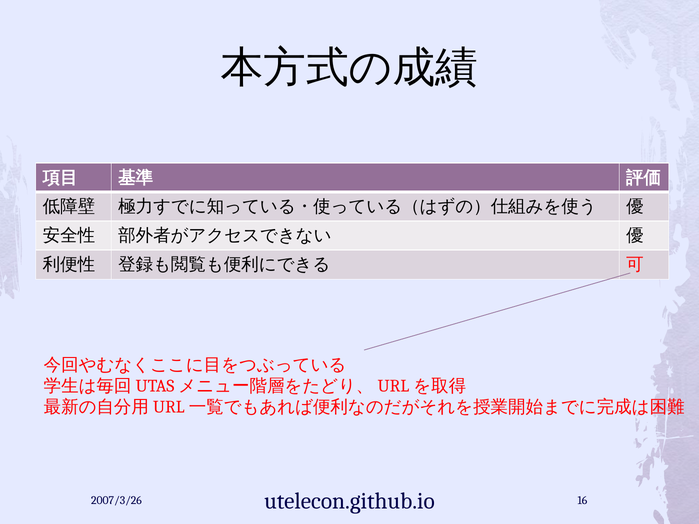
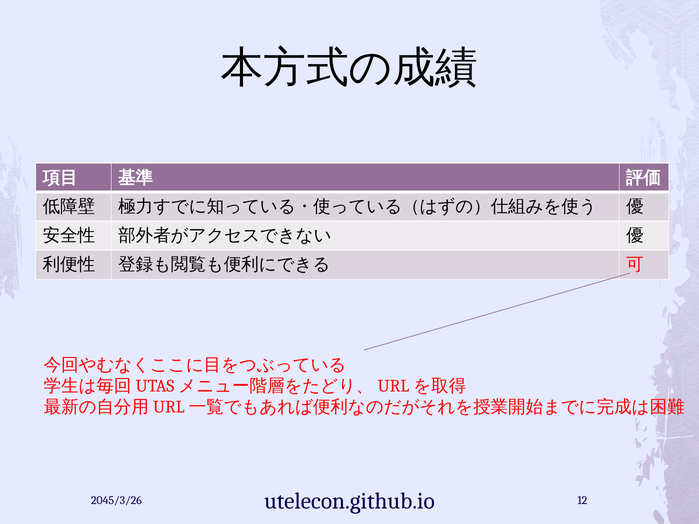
2007/3/26: 2007/3/26 -> 2045/3/26
16: 16 -> 12
